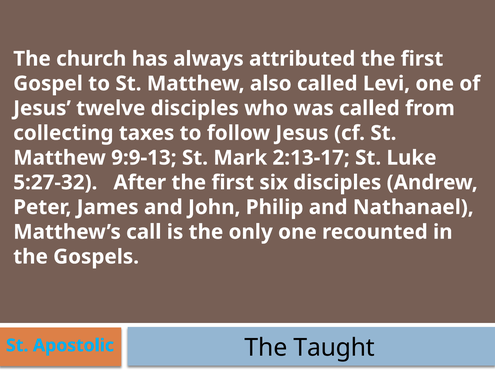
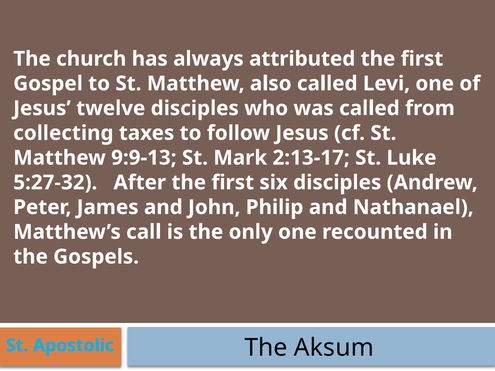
Taught: Taught -> Aksum
